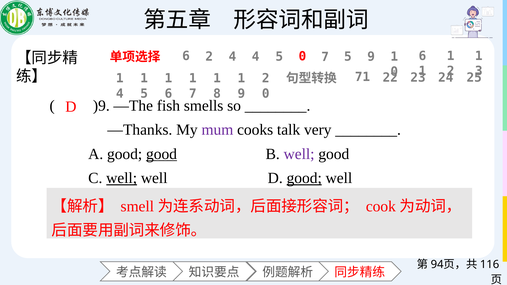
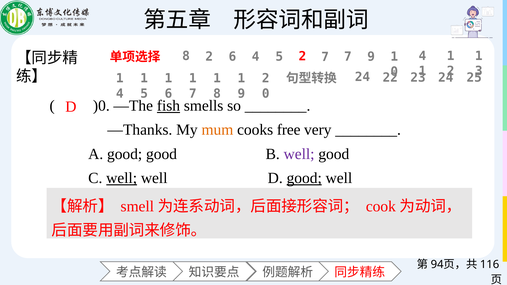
6 at (186, 56): 6 -> 8
2 4: 4 -> 6
5 0: 0 -> 2
7 5: 5 -> 7
9 6: 6 -> 4
71 at (363, 77): 71 -> 24
)9: )9 -> )0
fish underline: none -> present
mum colour: purple -> orange
talk: talk -> free
good at (162, 154) underline: present -> none
